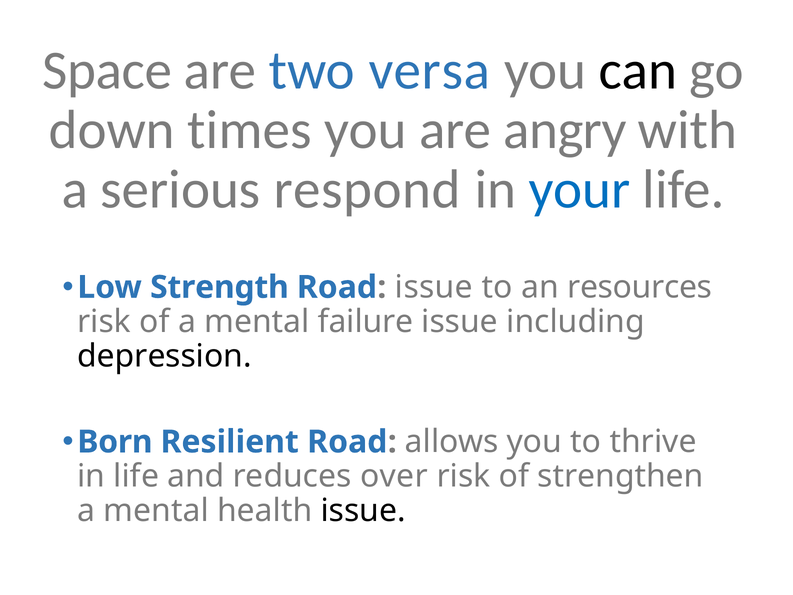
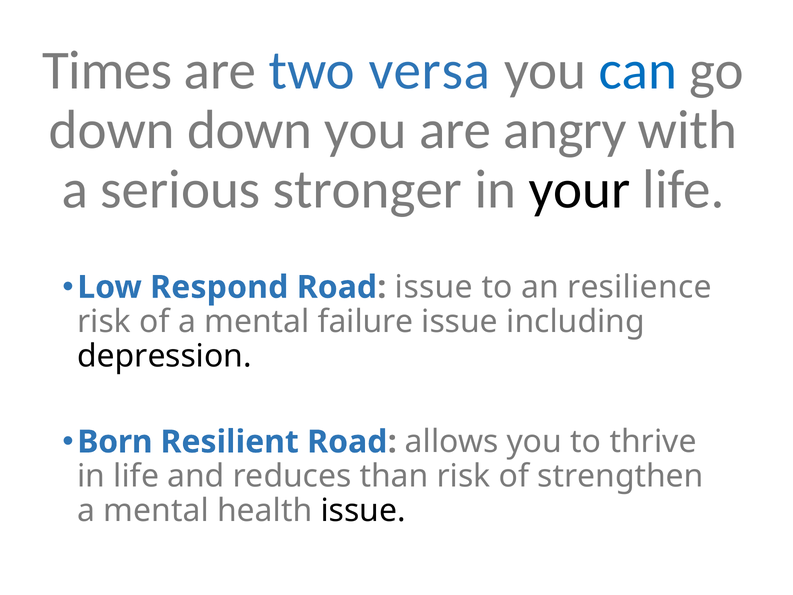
Space: Space -> Times
can colour: black -> blue
down times: times -> down
respond: respond -> stronger
your colour: blue -> black
Strength: Strength -> Respond
resources: resources -> resilience
over: over -> than
